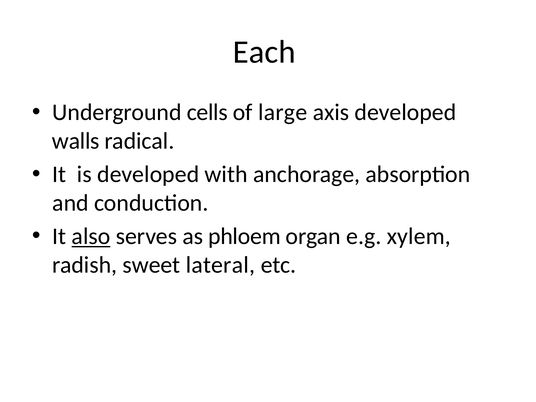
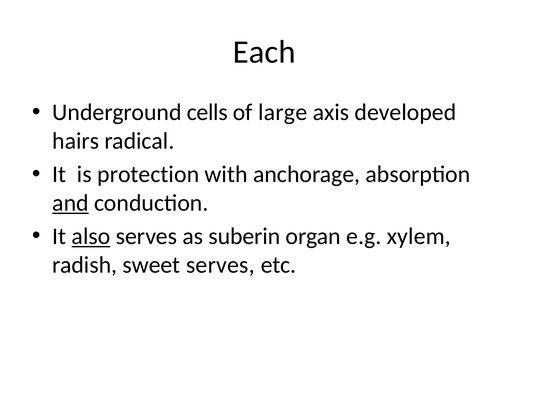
walls: walls -> hairs
is developed: developed -> protection
and underline: none -> present
phloem: phloem -> suberin
sweet lateral: lateral -> serves
